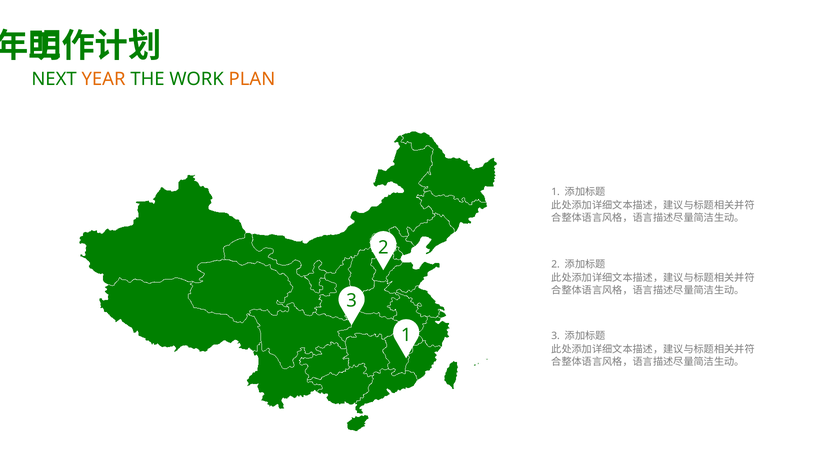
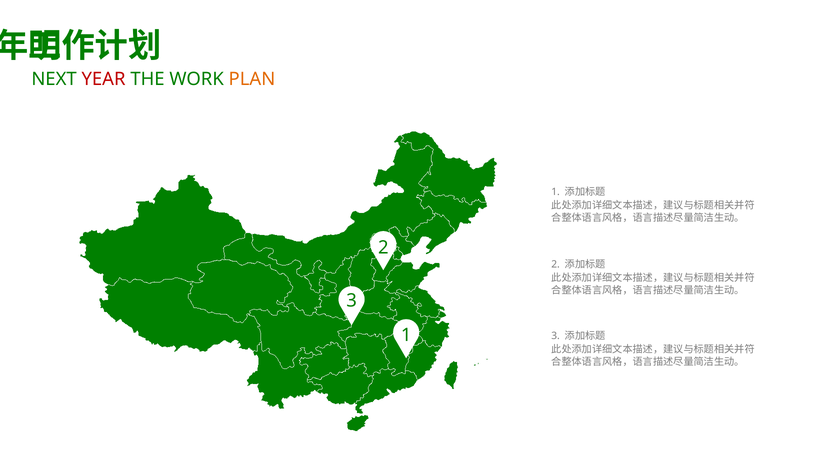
YEAR colour: orange -> red
